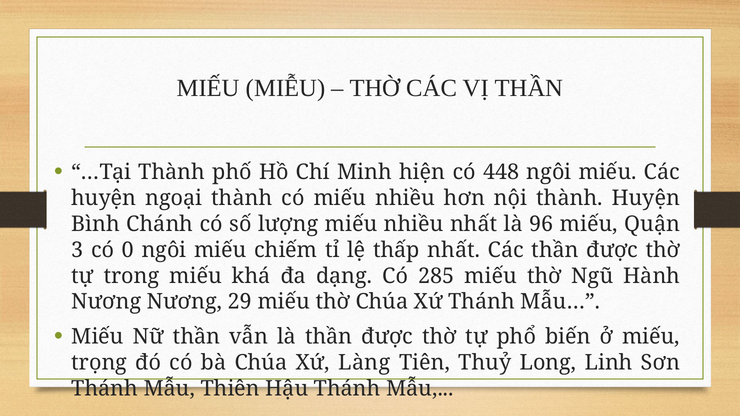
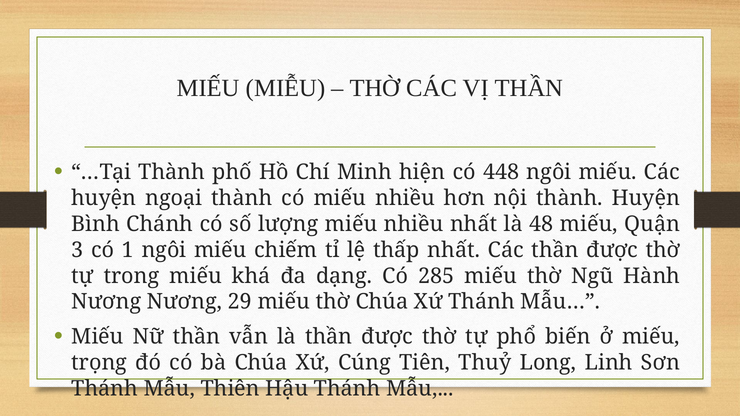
96: 96 -> 48
0: 0 -> 1
Làng: Làng -> Cúng
